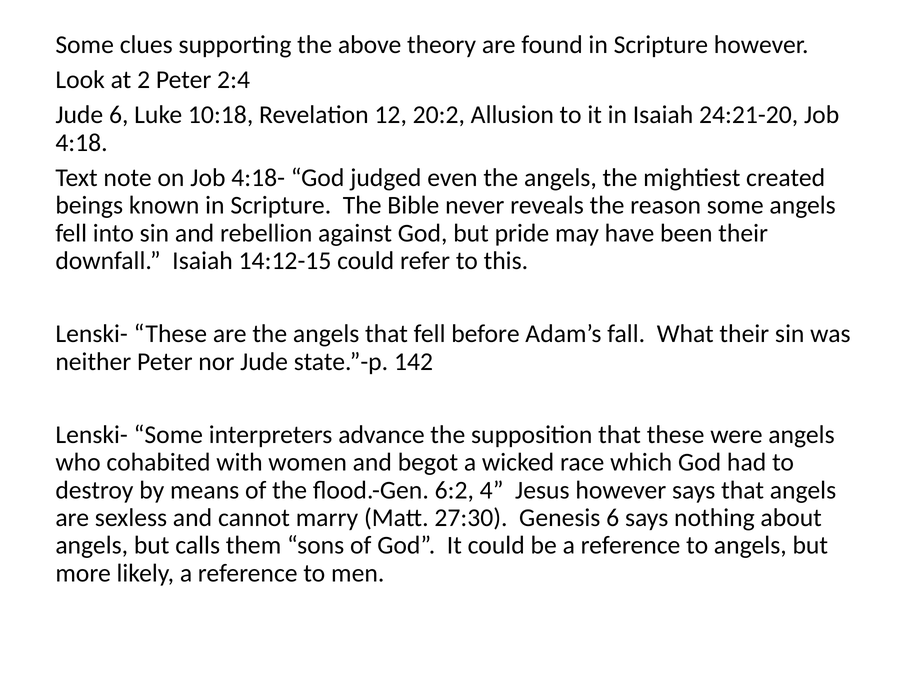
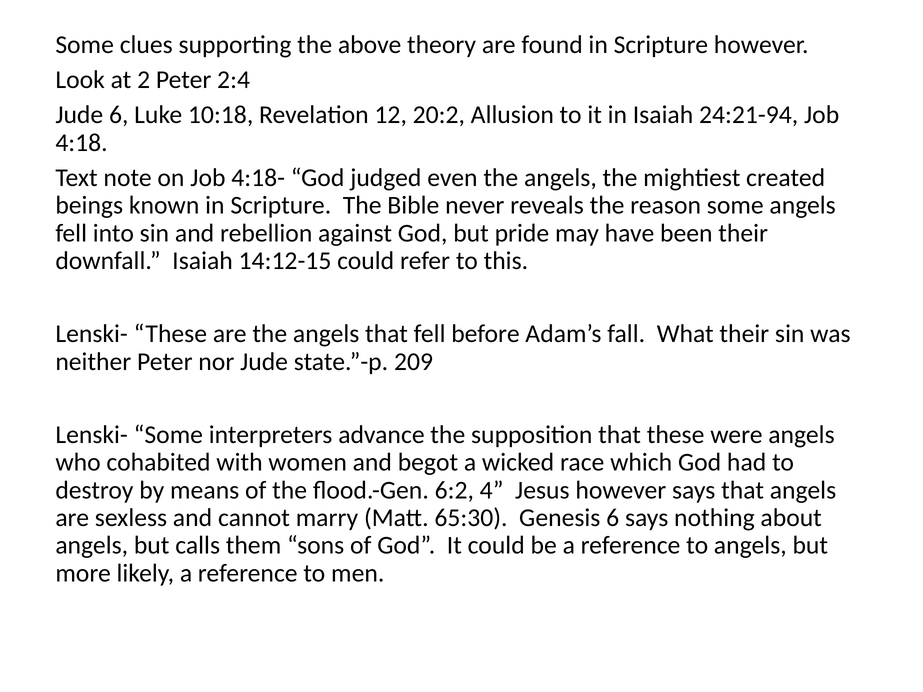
24:21-20: 24:21-20 -> 24:21-94
142: 142 -> 209
27:30: 27:30 -> 65:30
